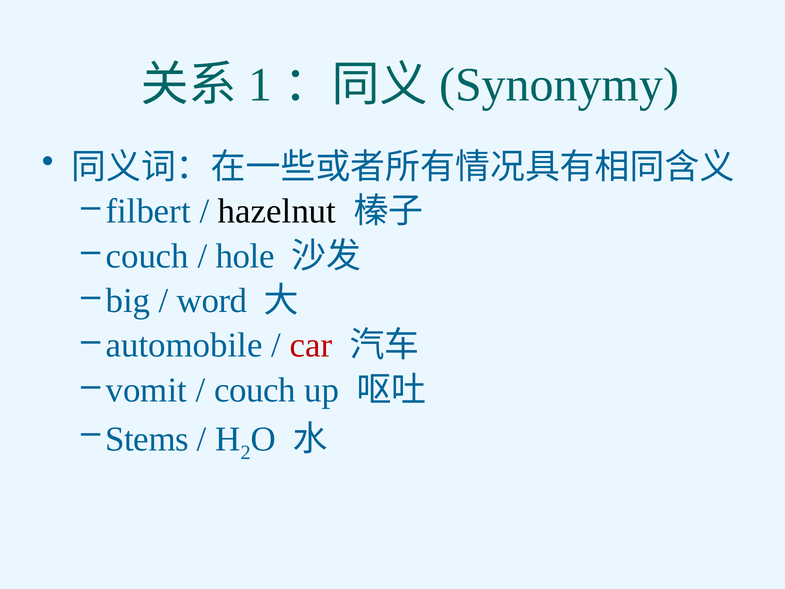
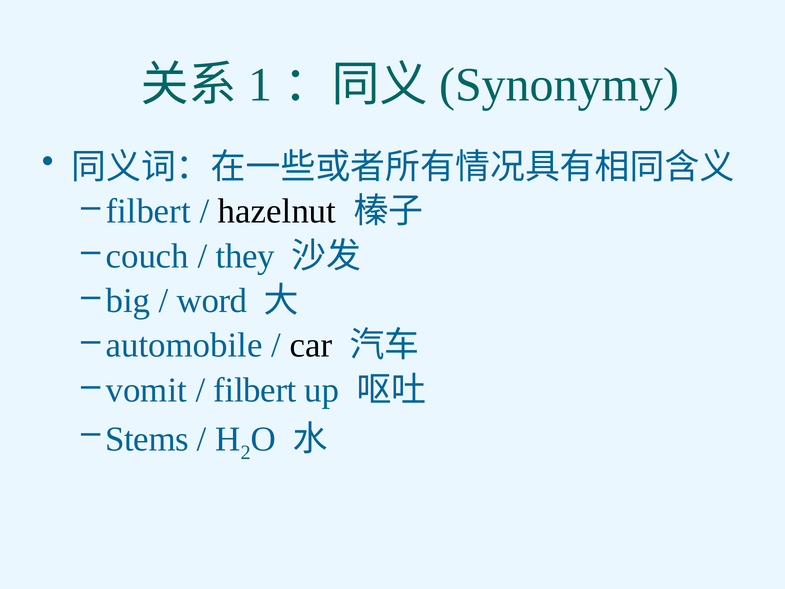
hole: hole -> they
car colour: red -> black
couch at (255, 390): couch -> filbert
